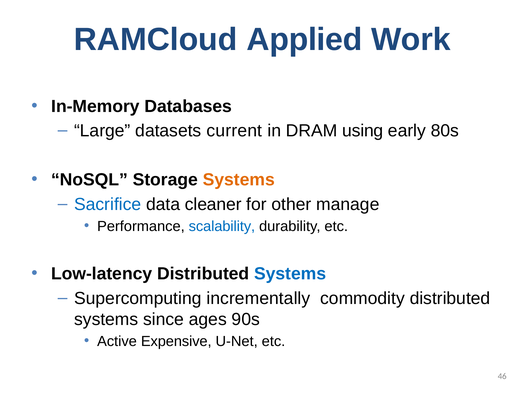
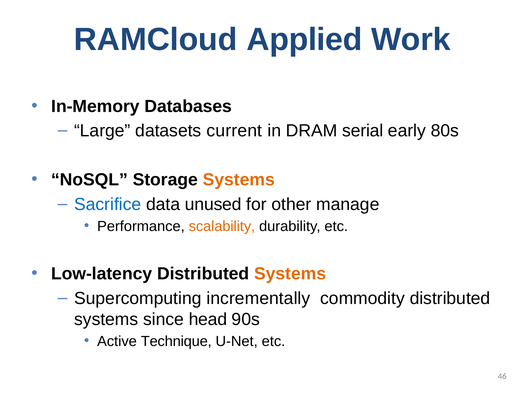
using: using -> serial
cleaner: cleaner -> unused
scalability colour: blue -> orange
Systems at (290, 274) colour: blue -> orange
ages: ages -> head
Expensive: Expensive -> Technique
